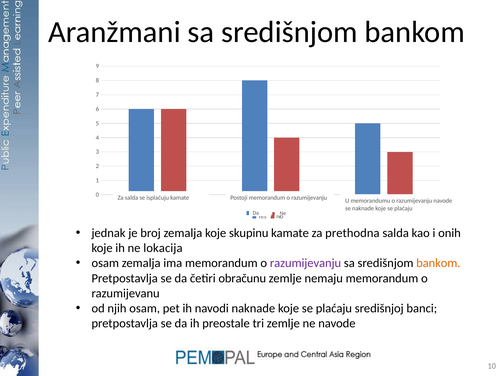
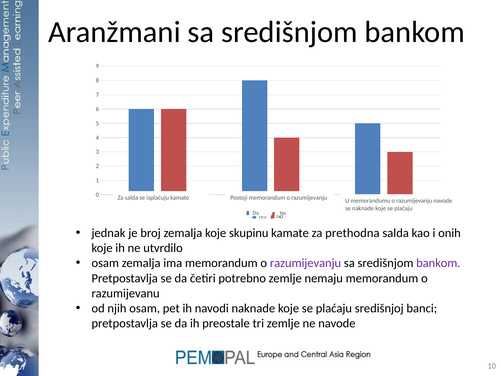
lokacija: lokacija -> utvrdilo
bankom at (438, 263) colour: orange -> purple
obračunu: obračunu -> potrebno
